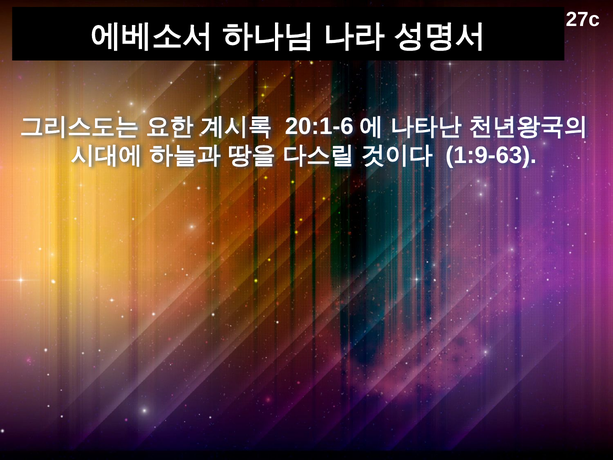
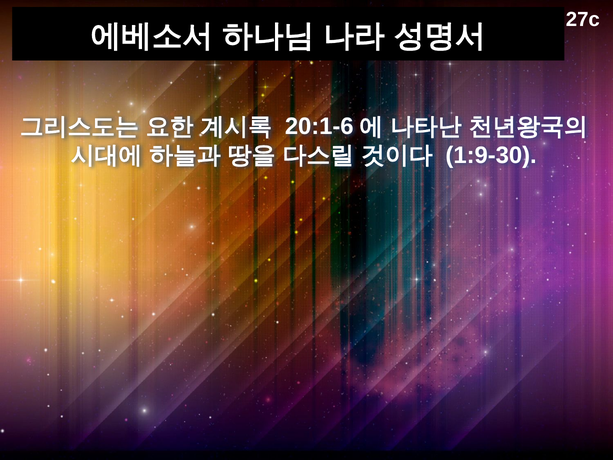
1:9-63: 1:9-63 -> 1:9-30
